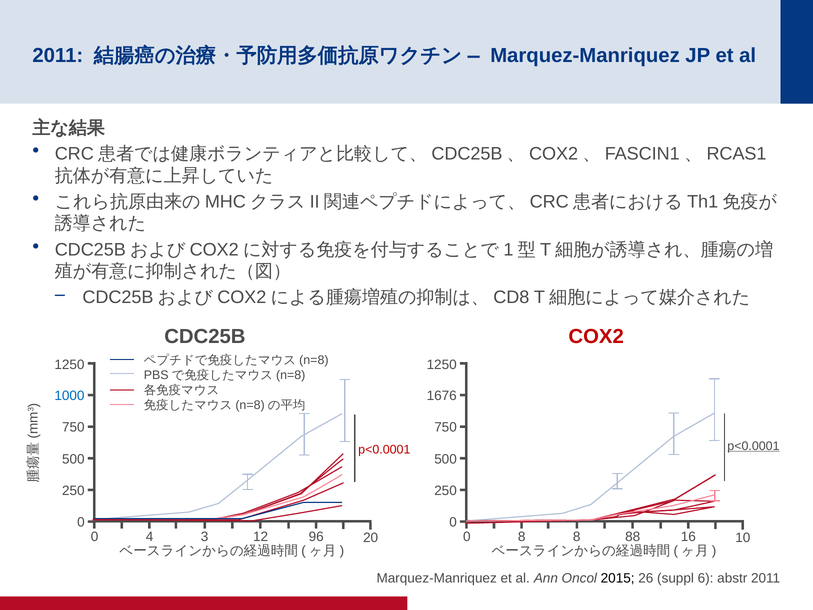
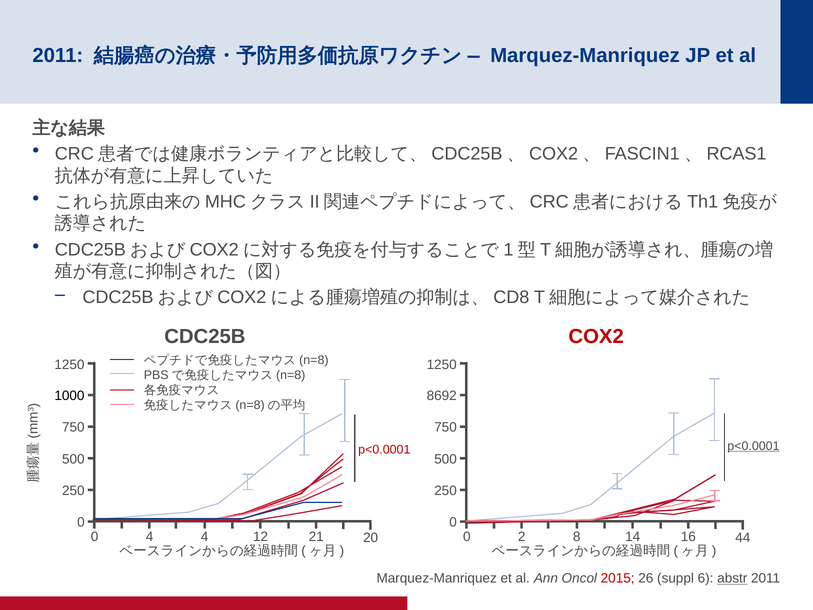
1000 colour: blue -> black
1676: 1676 -> 8692
4 3: 3 -> 4
96: 96 -> 21
0 8: 8 -> 2
88: 88 -> 14
10: 10 -> 44
2015 colour: black -> red
abstr underline: none -> present
